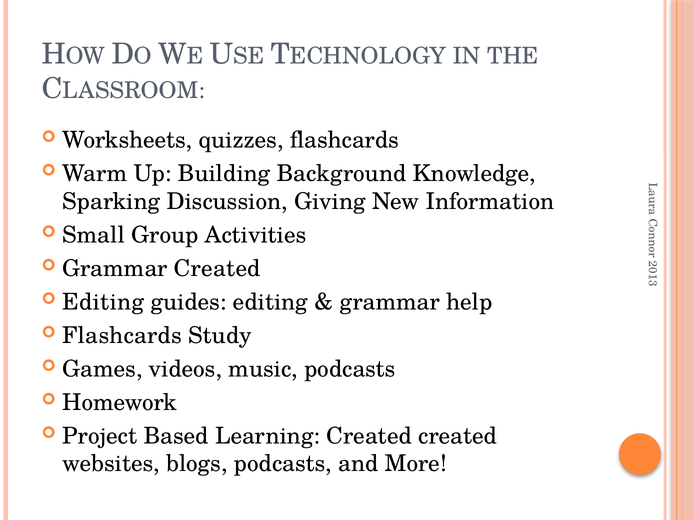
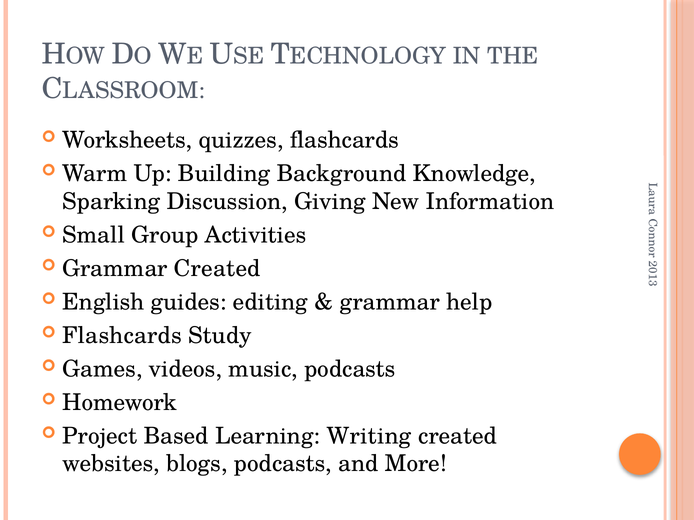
Editing at (103, 302): Editing -> English
Learning Created: Created -> Writing
